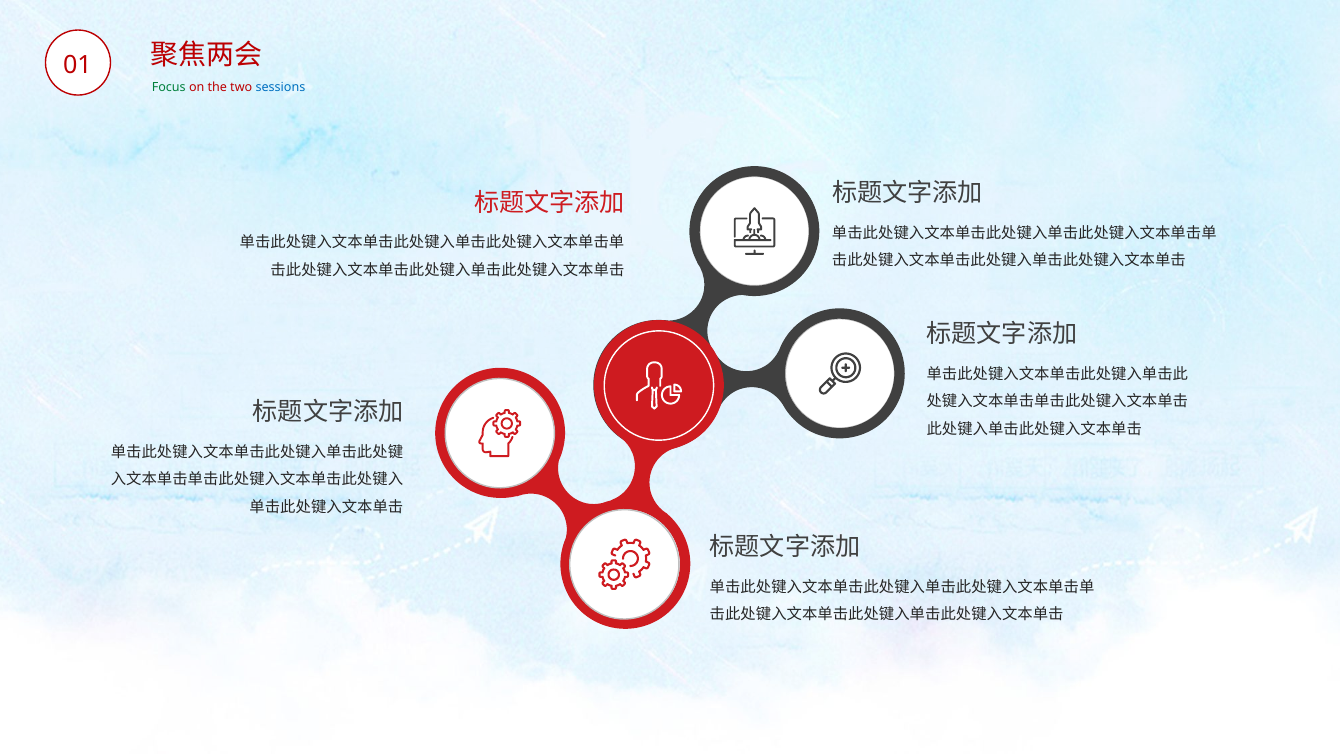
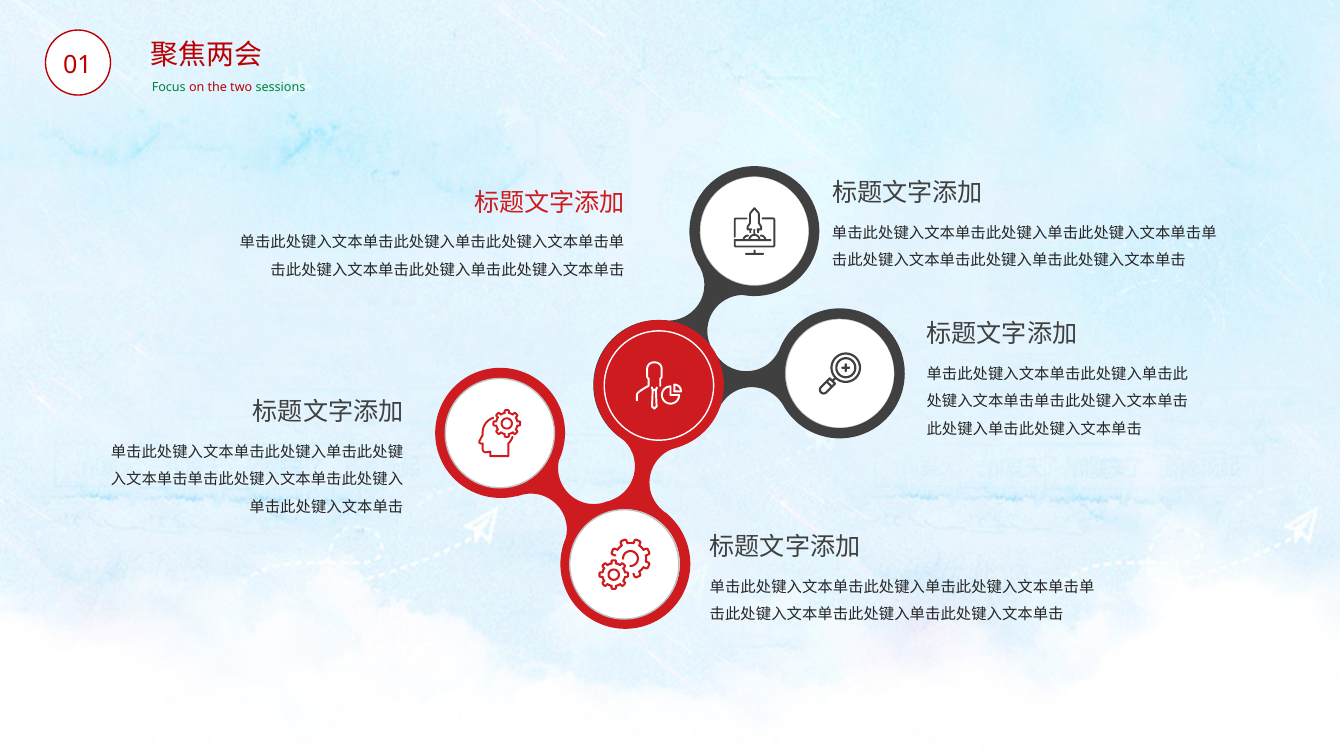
sessions colour: blue -> green
